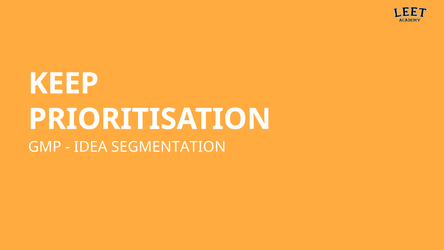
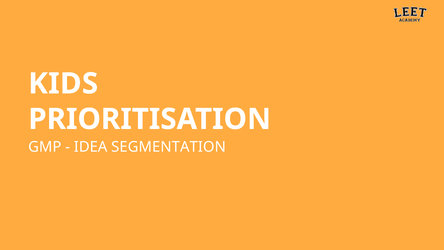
KEEP: KEEP -> KIDS
